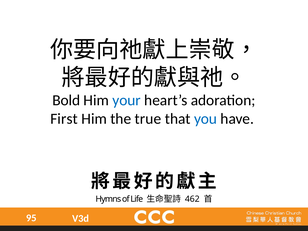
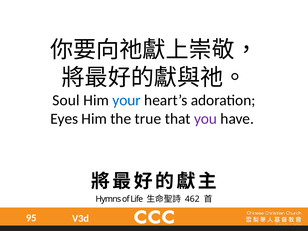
Bold: Bold -> Soul
First: First -> Eyes
you colour: blue -> purple
